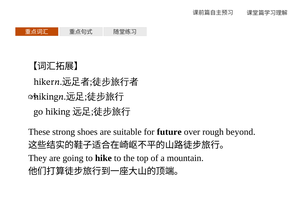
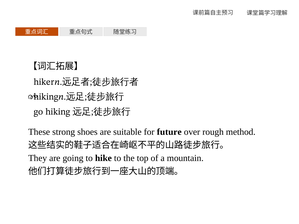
beyond: beyond -> method
